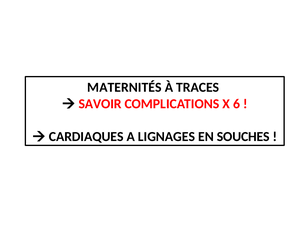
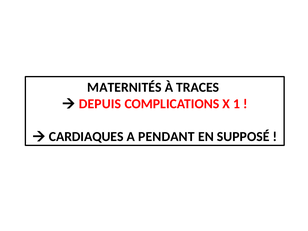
SAVOIR: SAVOIR -> DEPUIS
6: 6 -> 1
LIGNAGES: LIGNAGES -> PENDANT
SOUCHES: SOUCHES -> SUPPOSÉ
